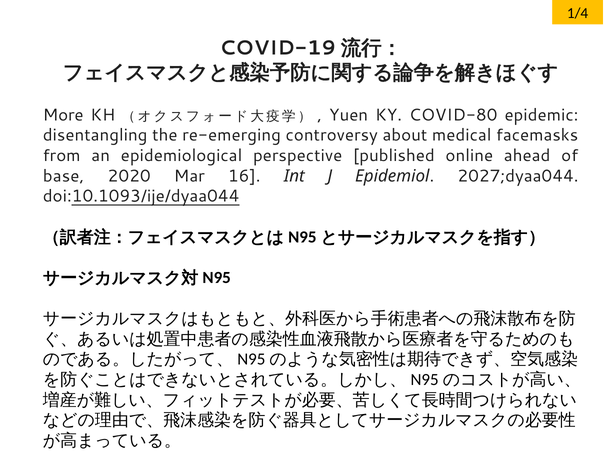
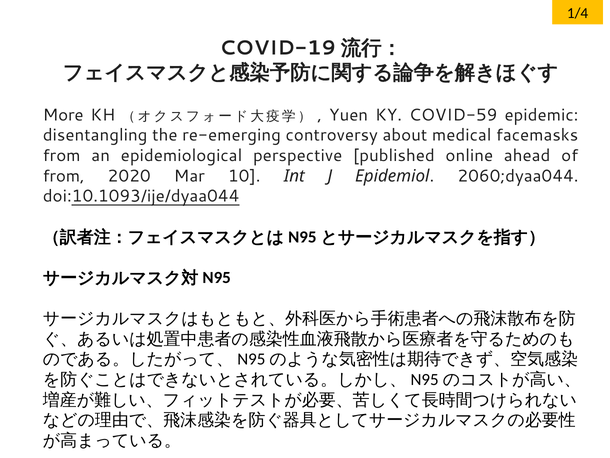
COVID-80: COVID-80 -> COVID-59
base at (64, 176): base -> from
16: 16 -> 10
2027;dyaa044: 2027;dyaa044 -> 2060;dyaa044
